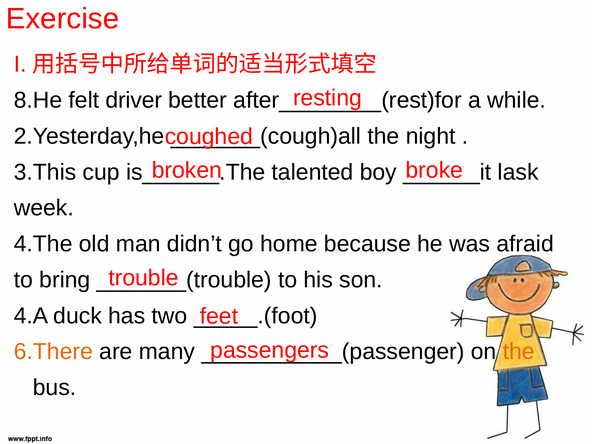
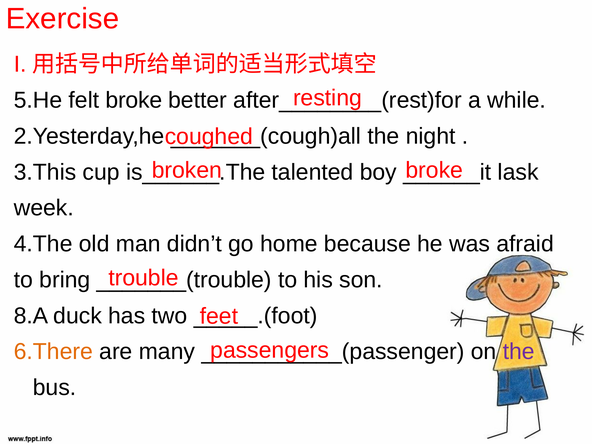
8.He: 8.He -> 5.He
felt driver: driver -> broke
4.A: 4.A -> 8.A
the at (519, 352) colour: orange -> purple
